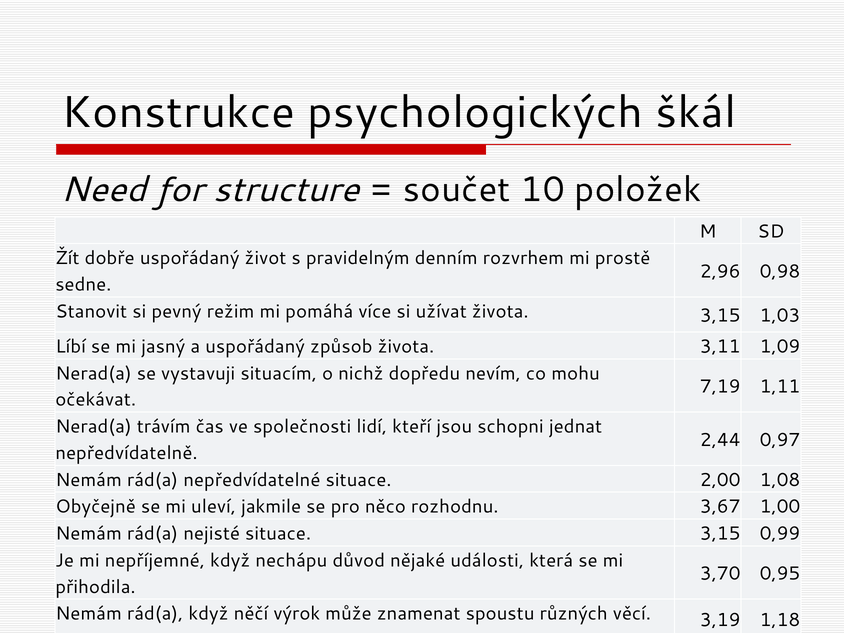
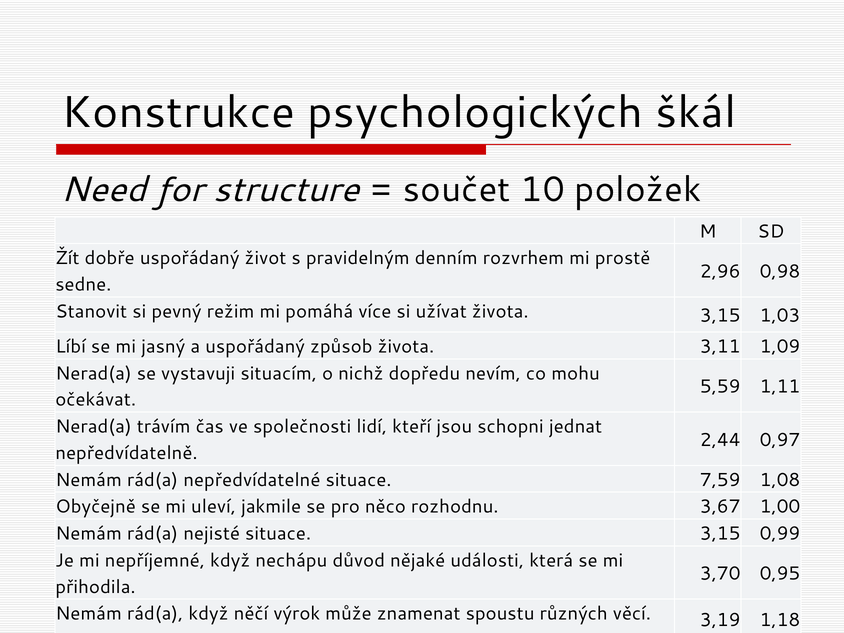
7,19: 7,19 -> 5,59
2,00: 2,00 -> 7,59
